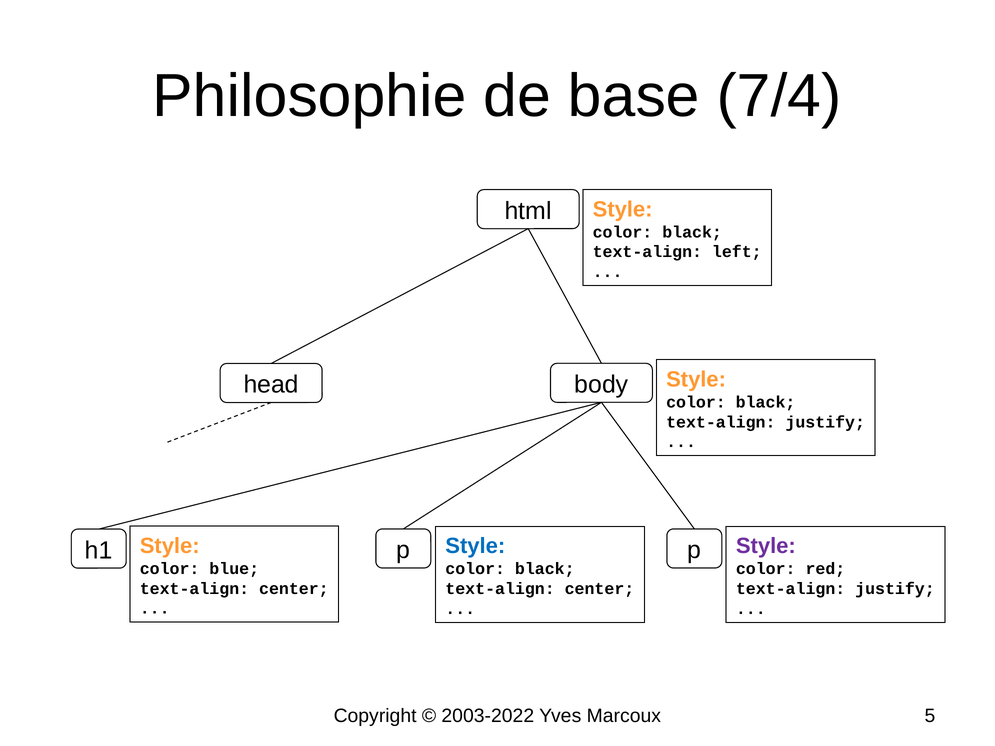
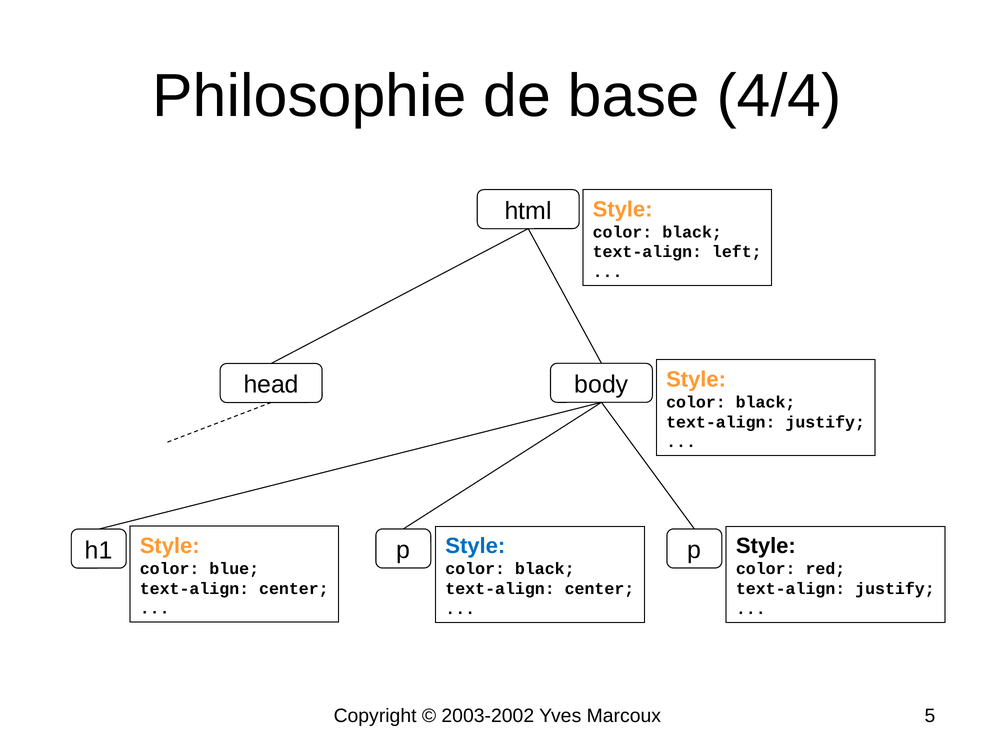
7/4: 7/4 -> 4/4
Style at (766, 546) colour: purple -> black
2003-2022: 2003-2022 -> 2003-2002
